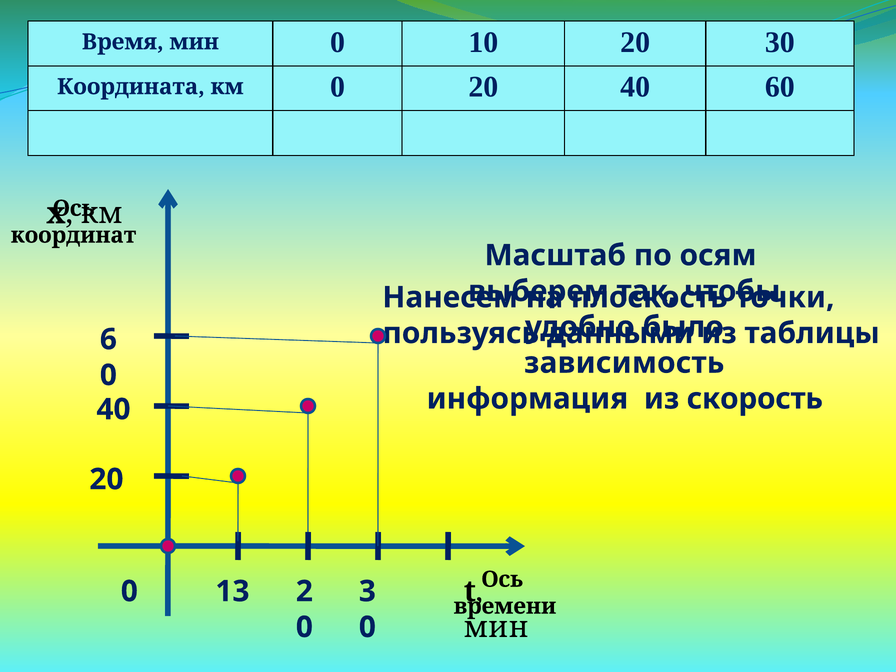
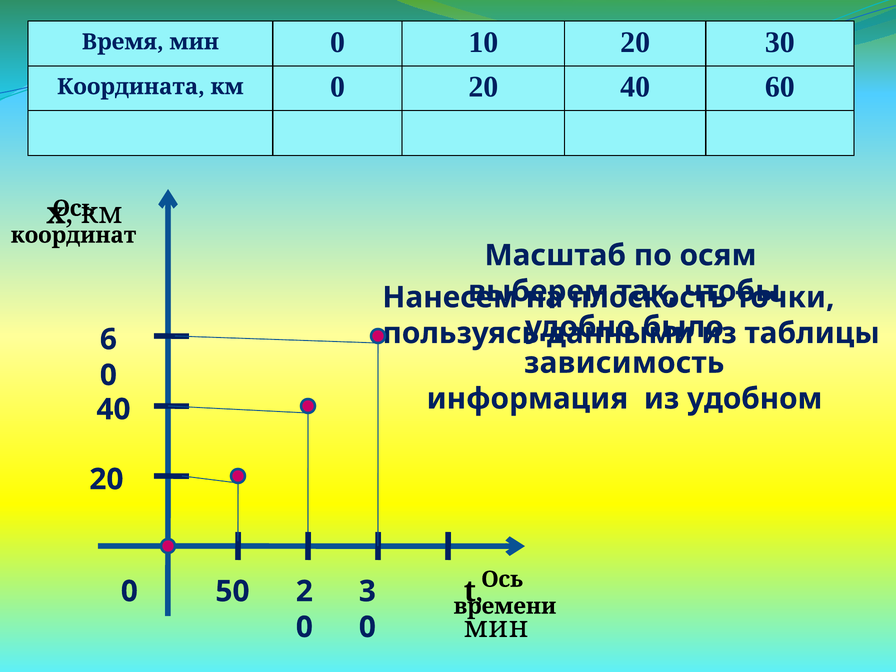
скорость: скорость -> удобном
13: 13 -> 50
